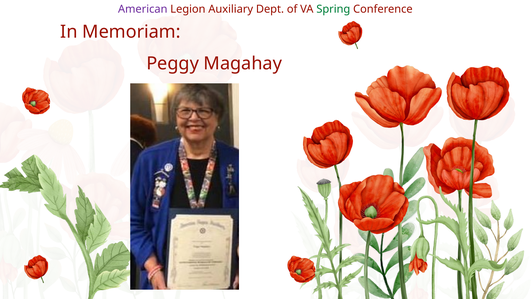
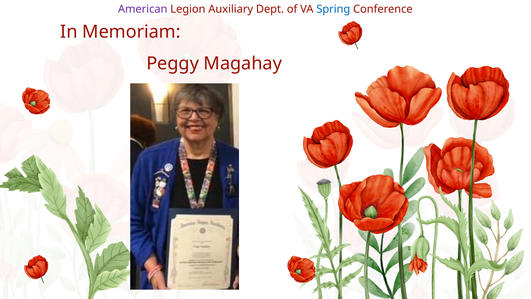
Spring colour: green -> blue
